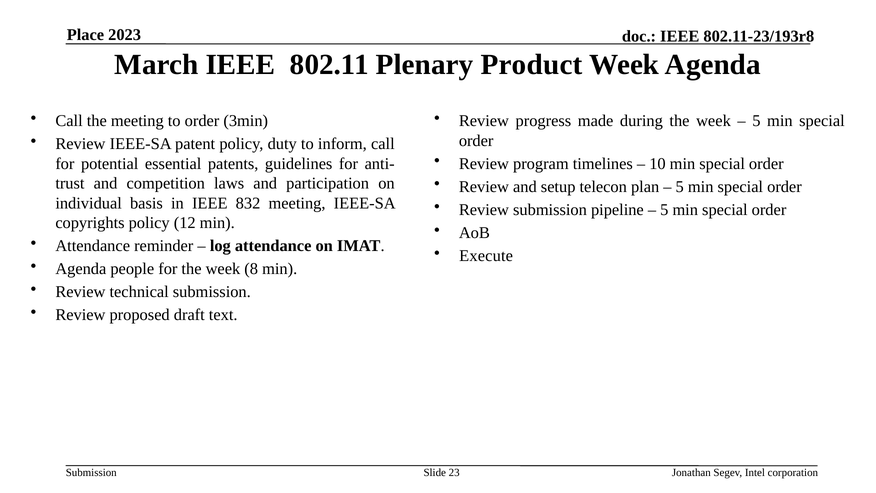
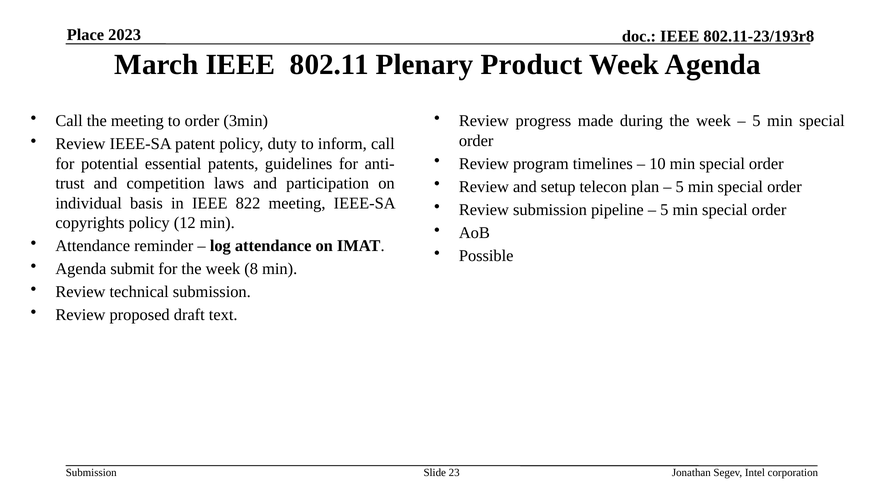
832: 832 -> 822
Execute: Execute -> Possible
people: people -> submit
